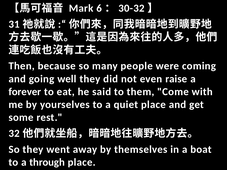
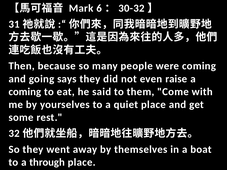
well: well -> says
forever at (25, 92): forever -> coming
